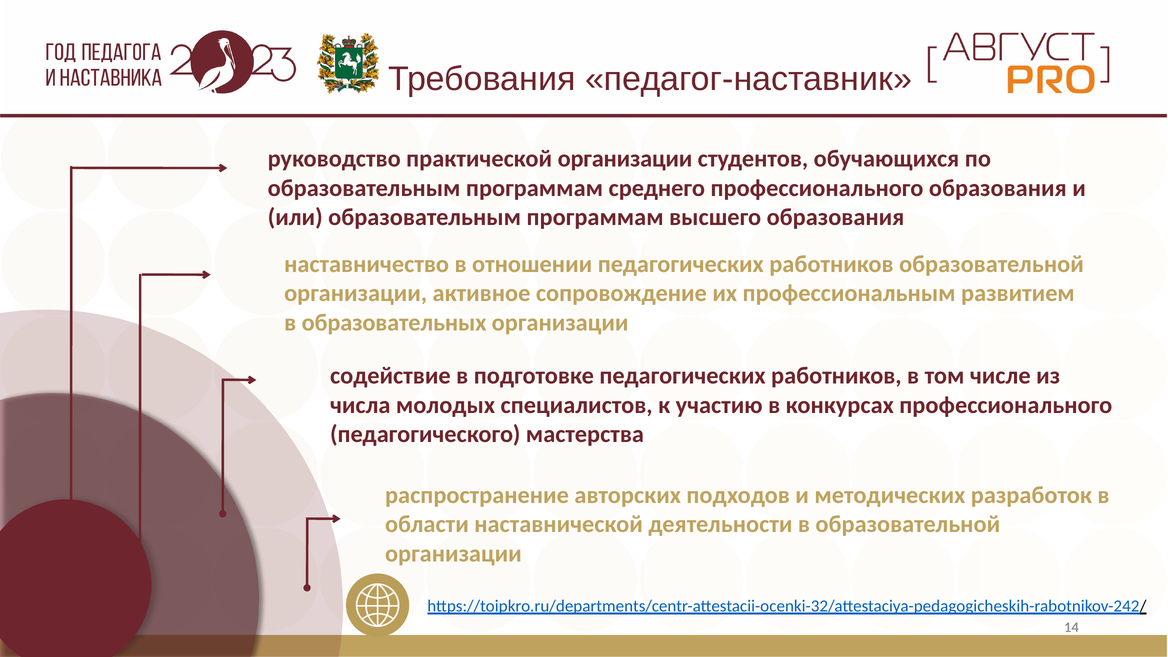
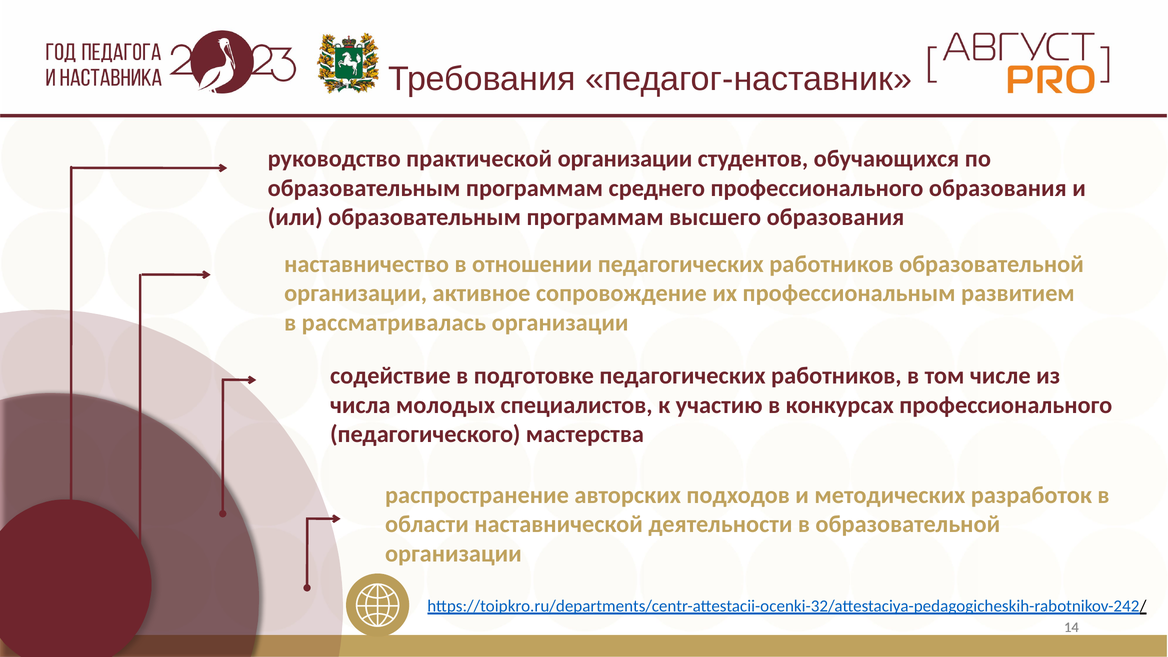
образовательных: образовательных -> рассматривалась
